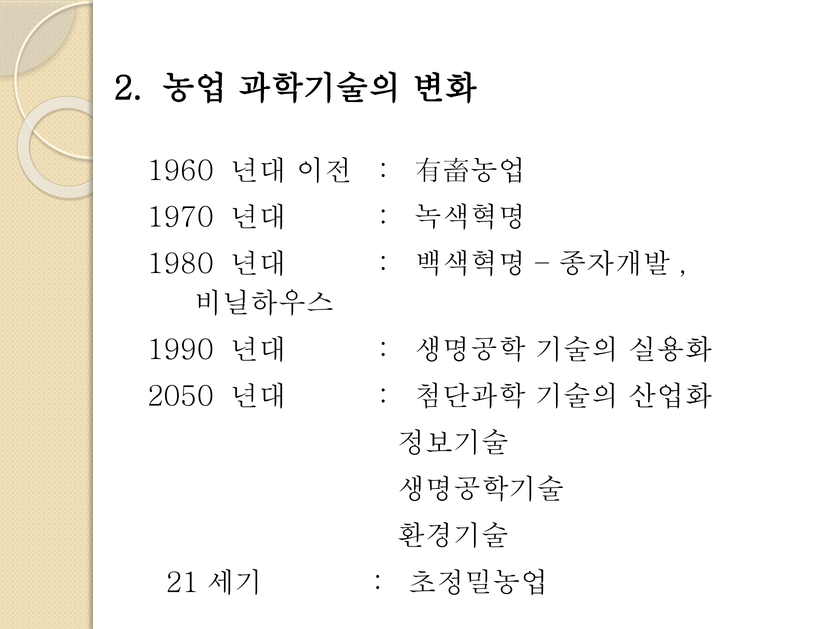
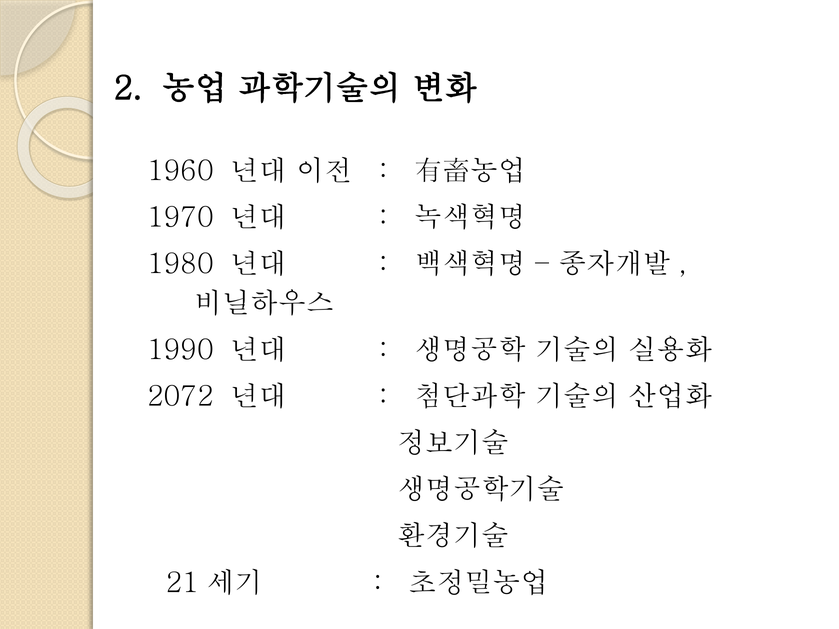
2050: 2050 -> 2072
